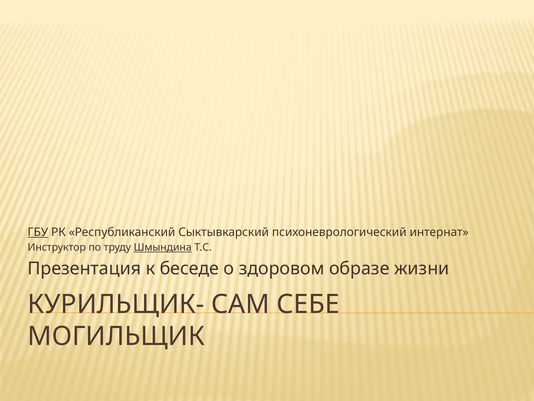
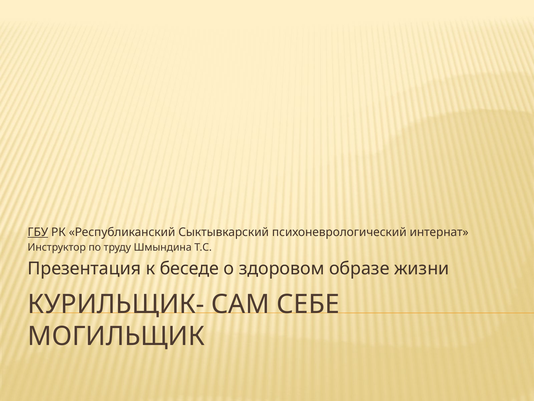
Шмындина underline: present -> none
